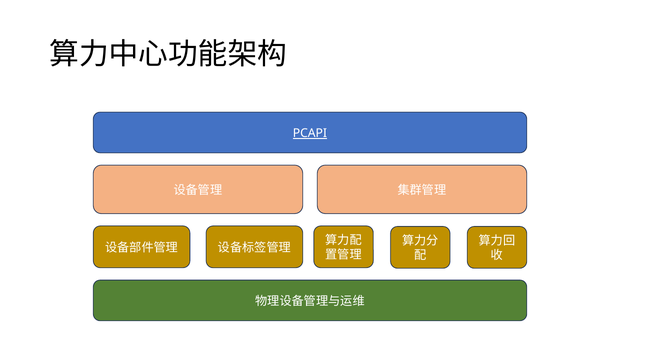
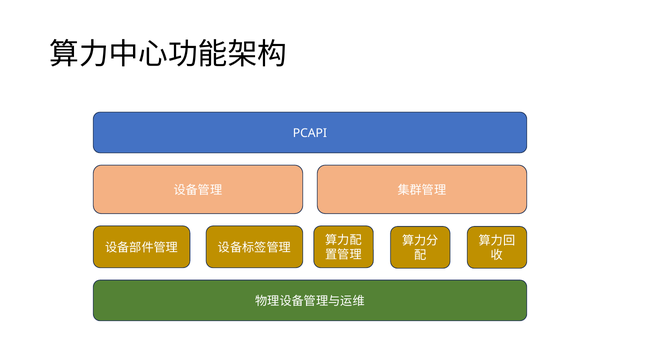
PCAPI underline: present -> none
